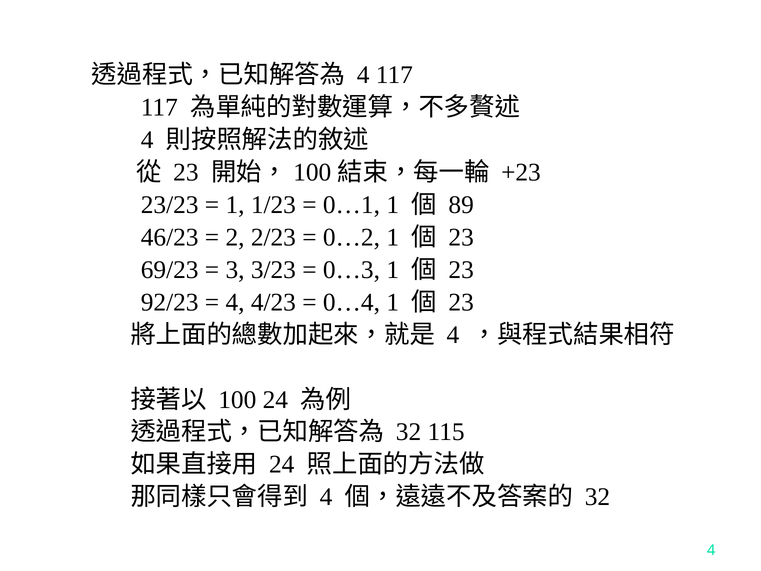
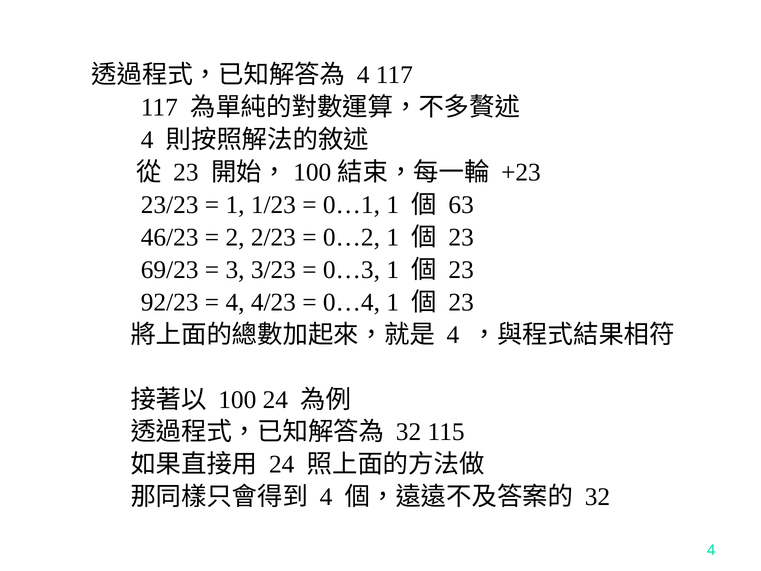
89: 89 -> 63
